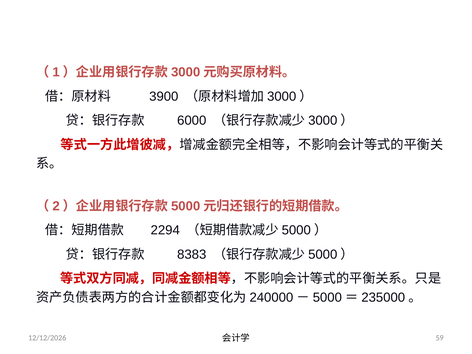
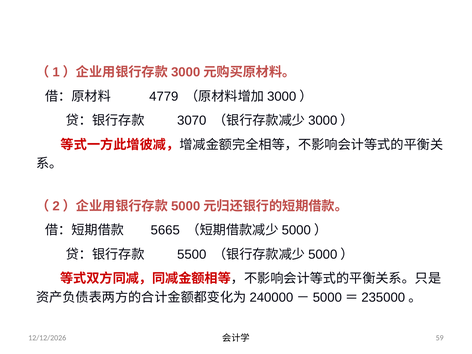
3900: 3900 -> 4779
6000: 6000 -> 3070
2294: 2294 -> 5665
8383: 8383 -> 5500
